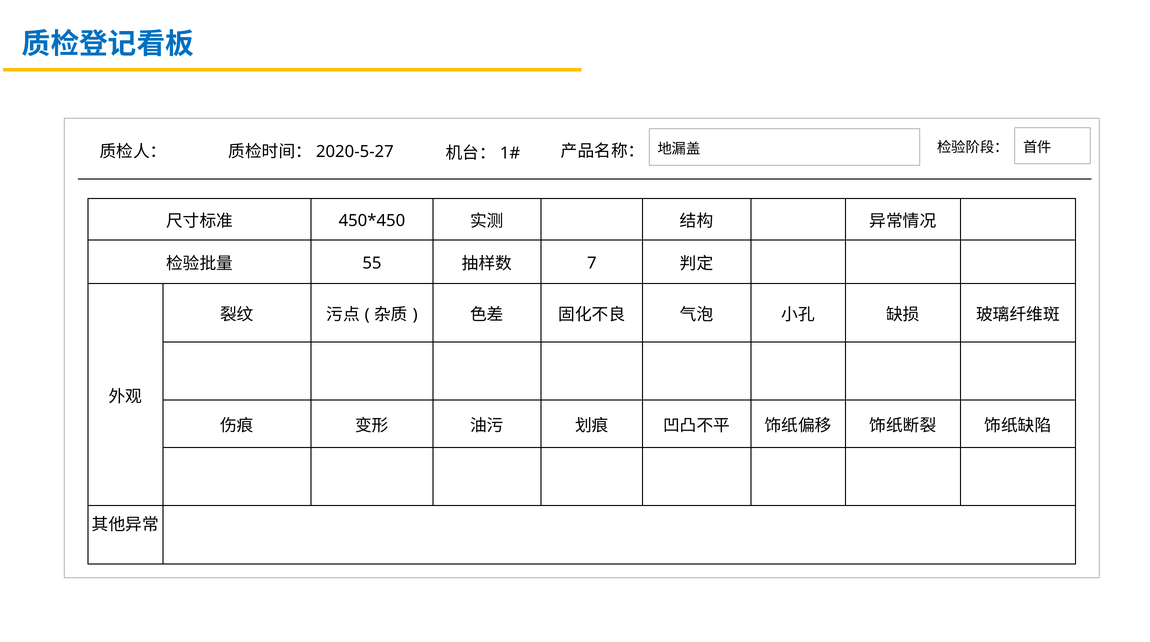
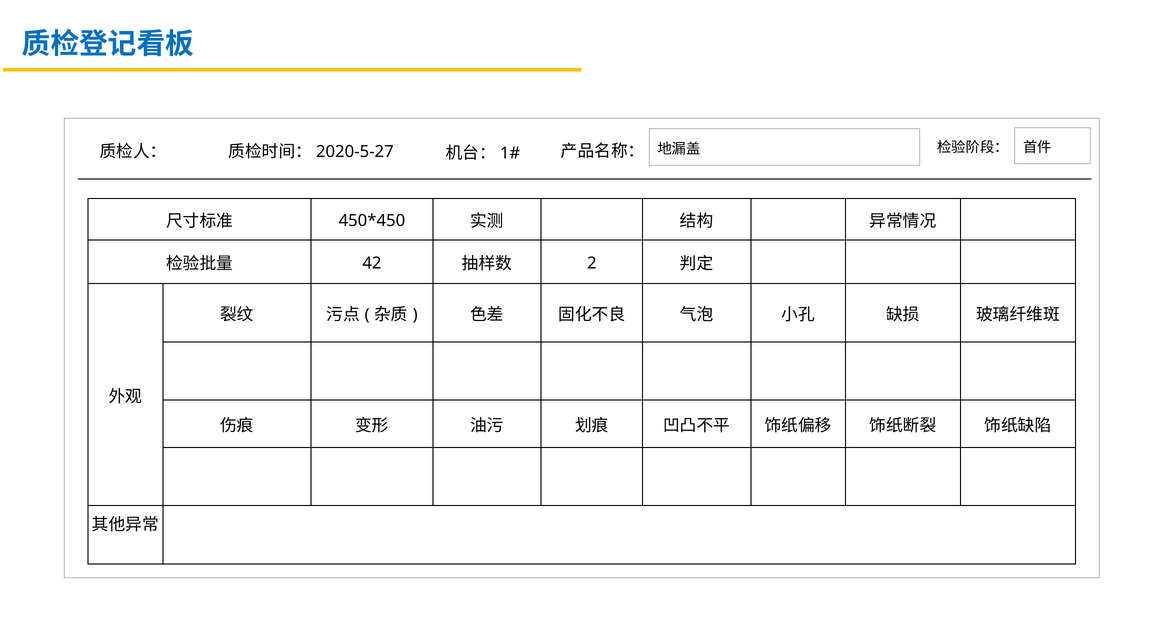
55: 55 -> 42
7: 7 -> 2
